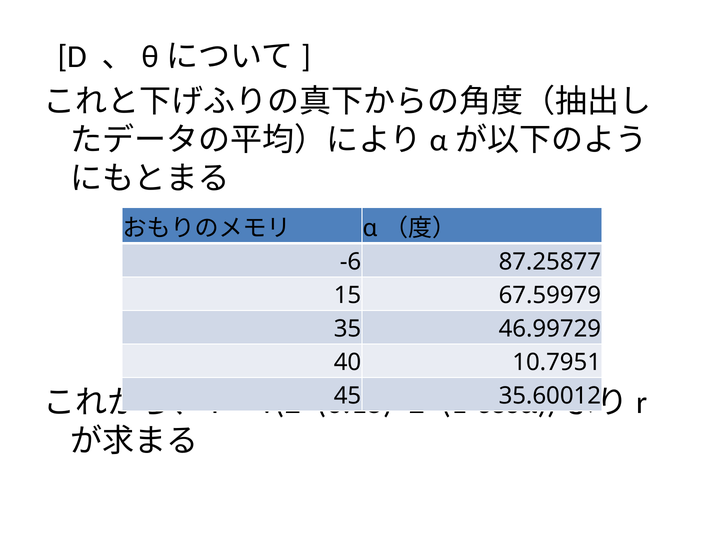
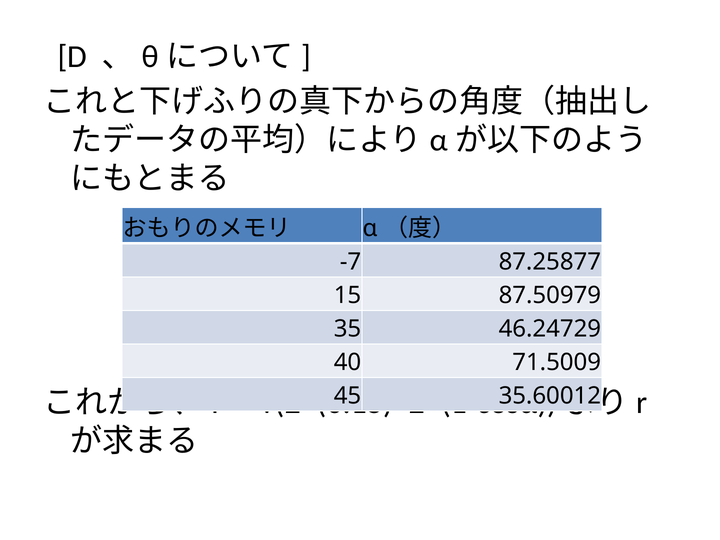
-6: -6 -> -7
67.59979: 67.59979 -> 87.50979
46.99729: 46.99729 -> 46.24729
10.7951: 10.7951 -> 71.5009
